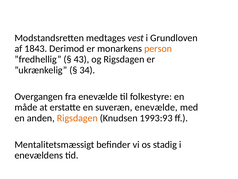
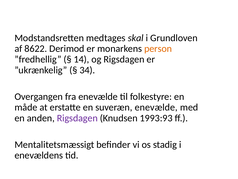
vest: vest -> skal
1843: 1843 -> 8622
43: 43 -> 14
Rigsdagen at (77, 118) colour: orange -> purple
